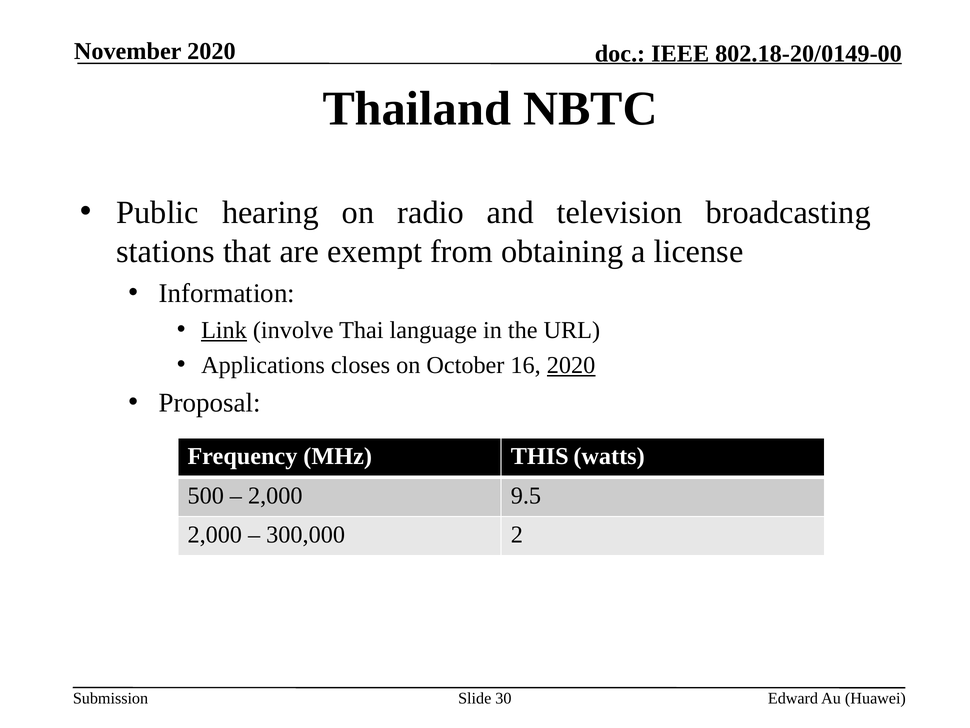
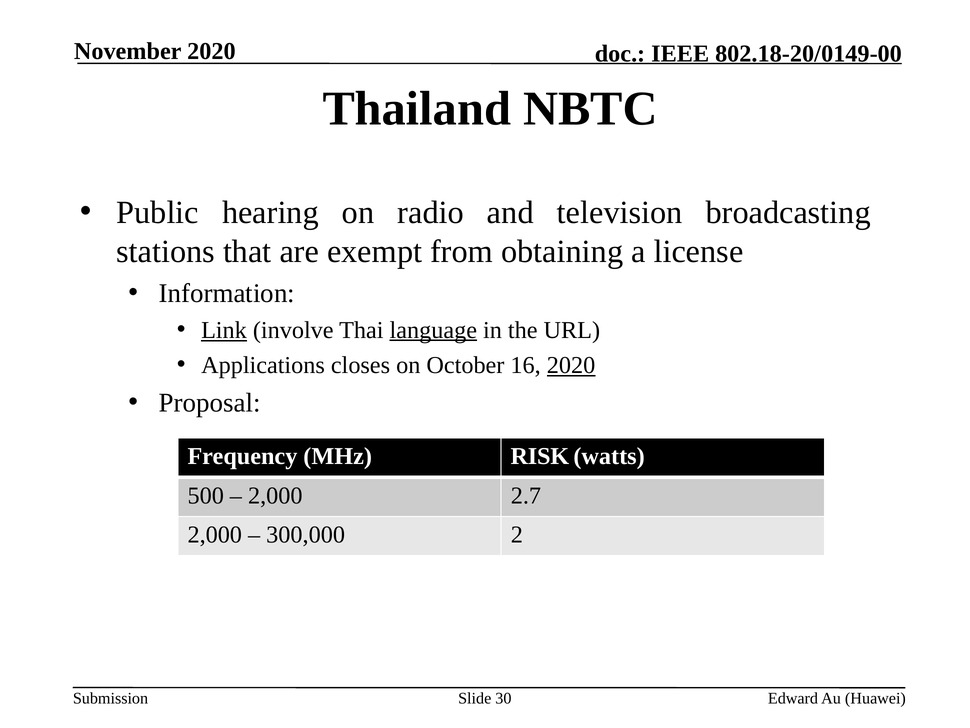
language underline: none -> present
THIS: THIS -> RISK
9.5: 9.5 -> 2.7
